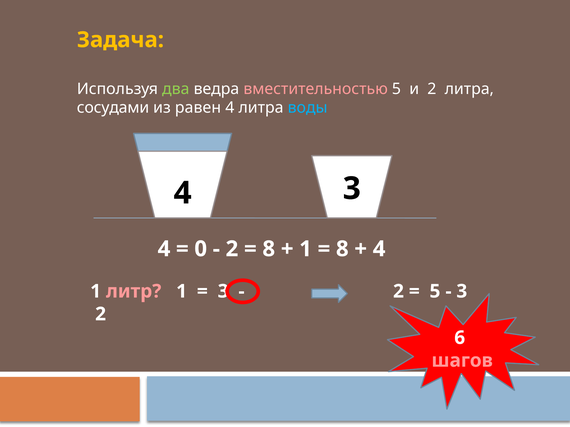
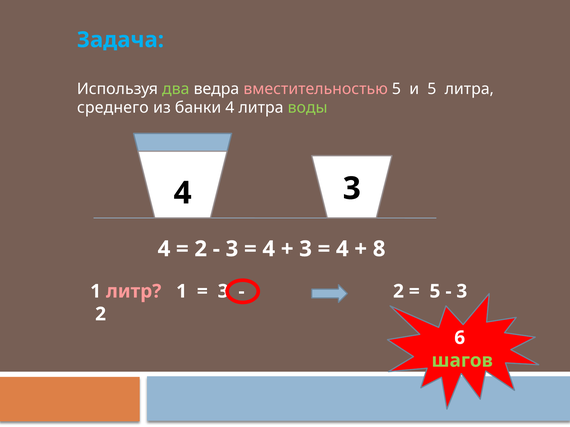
Задача colour: yellow -> light blue
и 2: 2 -> 5
сосудами: сосудами -> среднего
равен: равен -> банки
воды colour: light blue -> light green
0 at (201, 249): 0 -> 2
2 at (232, 249): 2 -> 3
8 at (269, 249): 8 -> 4
1 at (306, 249): 1 -> 3
8 at (342, 249): 8 -> 4
4 at (379, 249): 4 -> 8
шагов colour: pink -> light green
